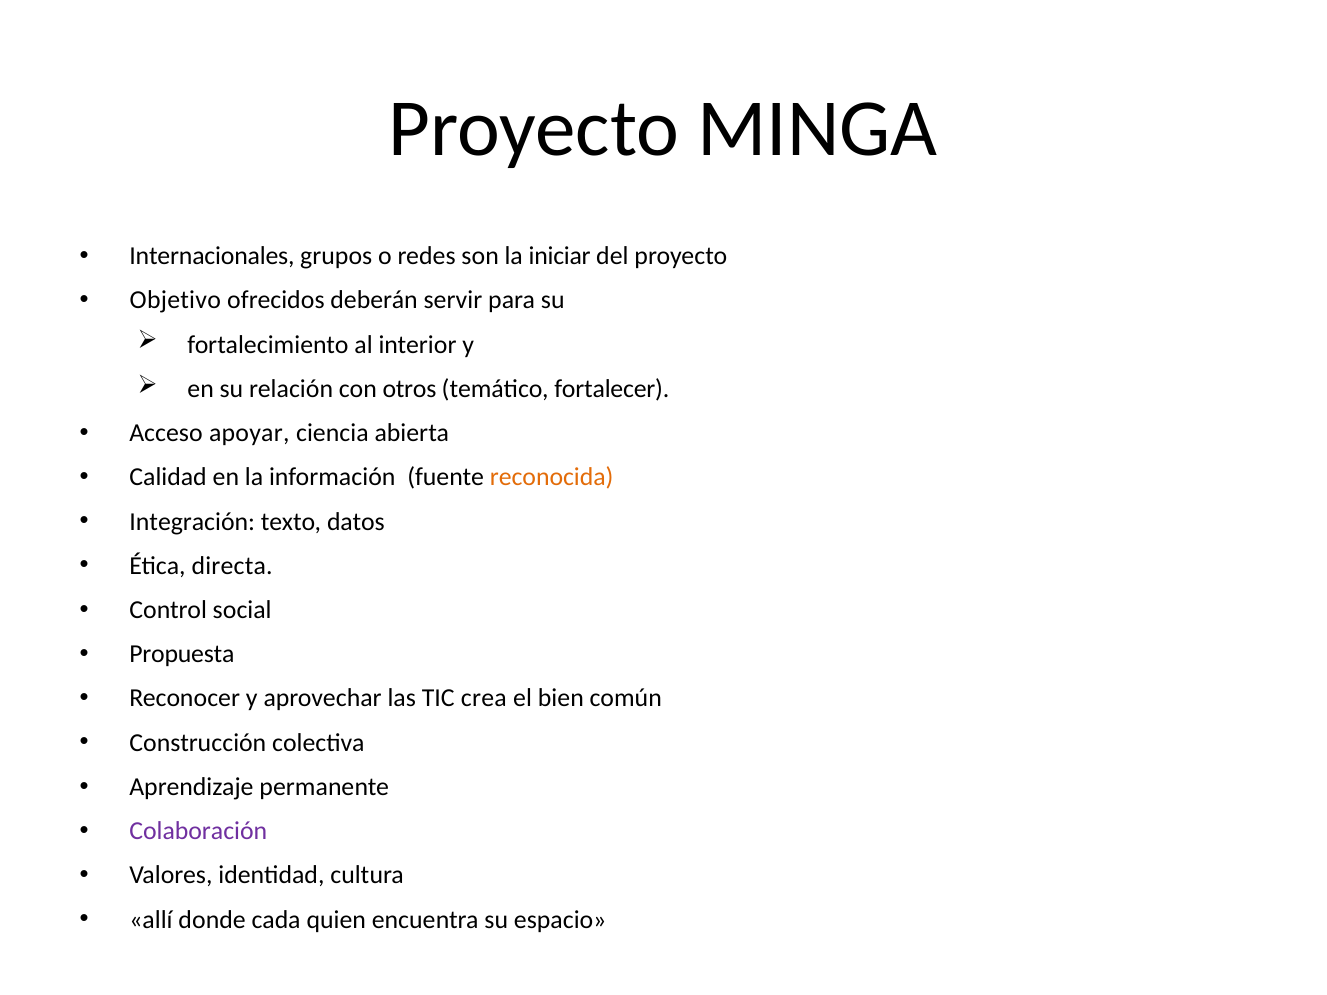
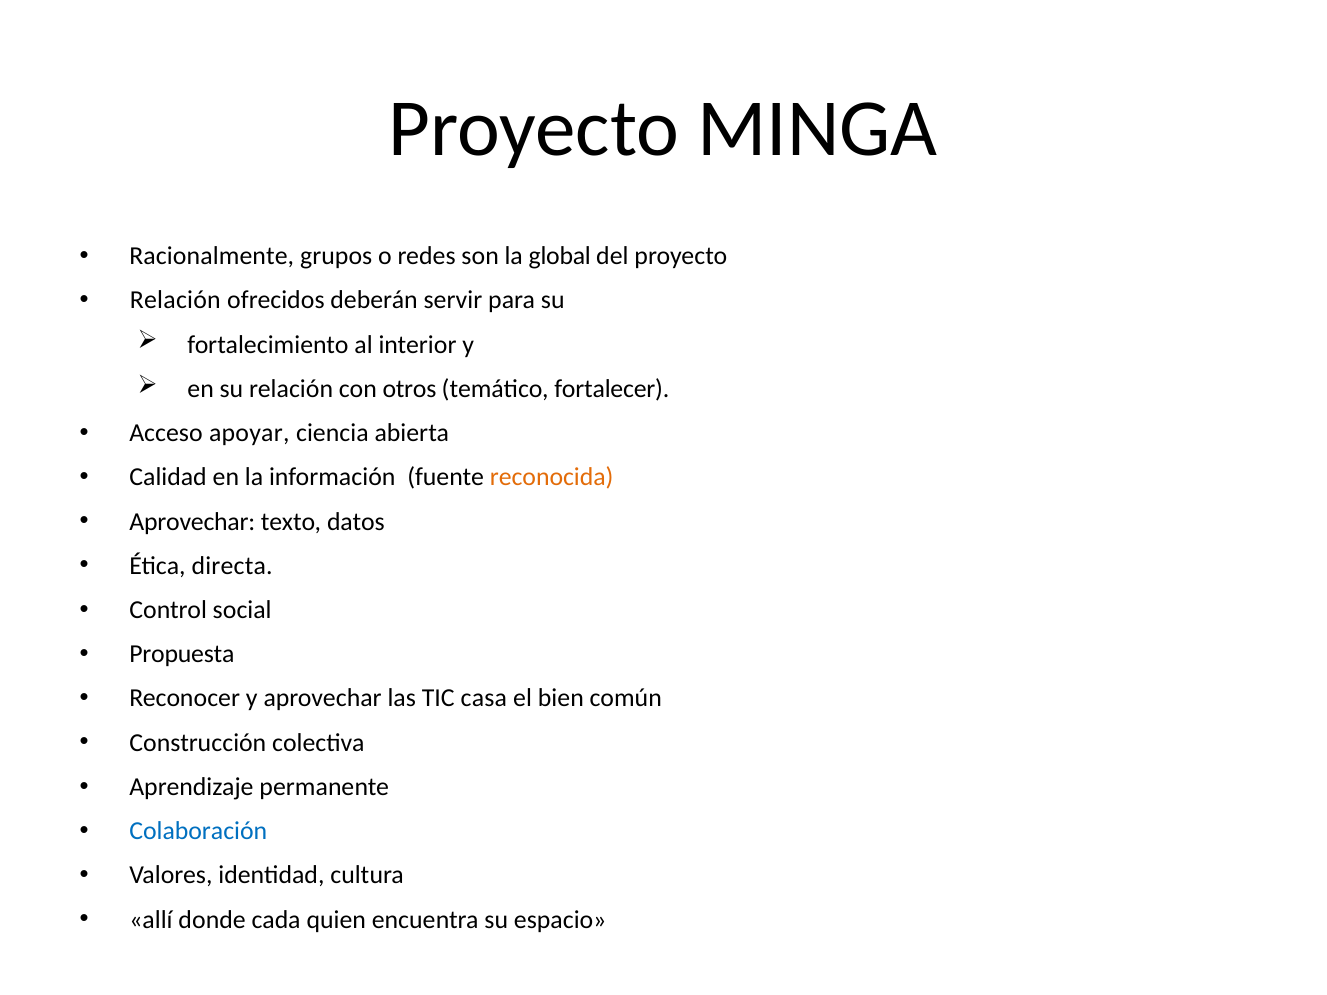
Internacionales: Internacionales -> Racionalmente
iniciar: iniciar -> global
Objetivo at (175, 300): Objetivo -> Relación
Integración at (192, 522): Integración -> Aprovechar
crea: crea -> casa
Colaboración colour: purple -> blue
